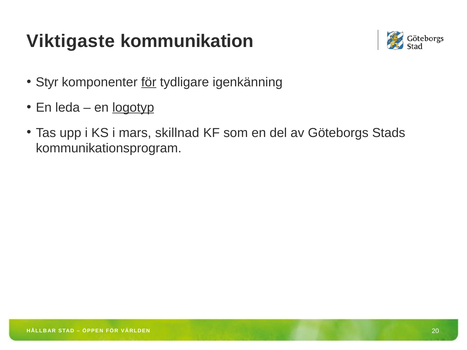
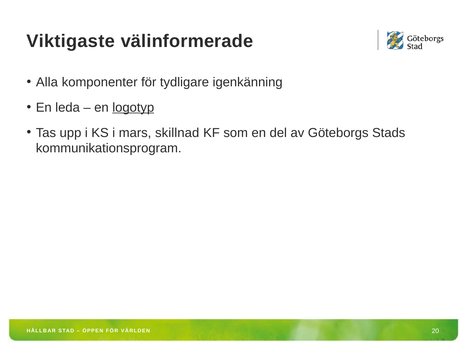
kommunikation: kommunikation -> välinformerade
Styr: Styr -> Alla
för at (149, 82) underline: present -> none
